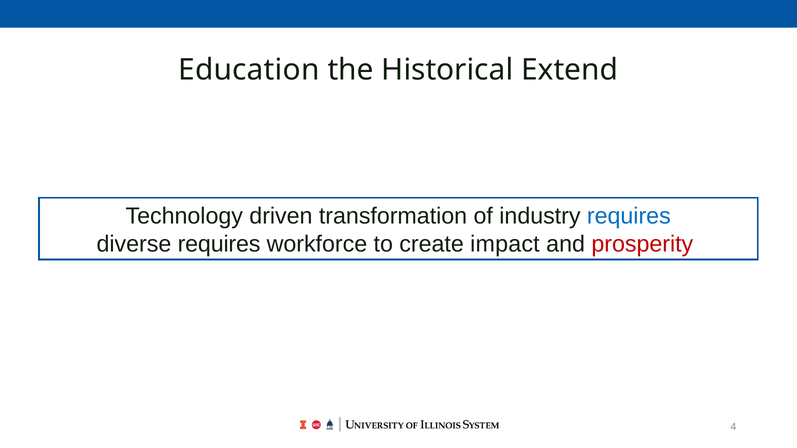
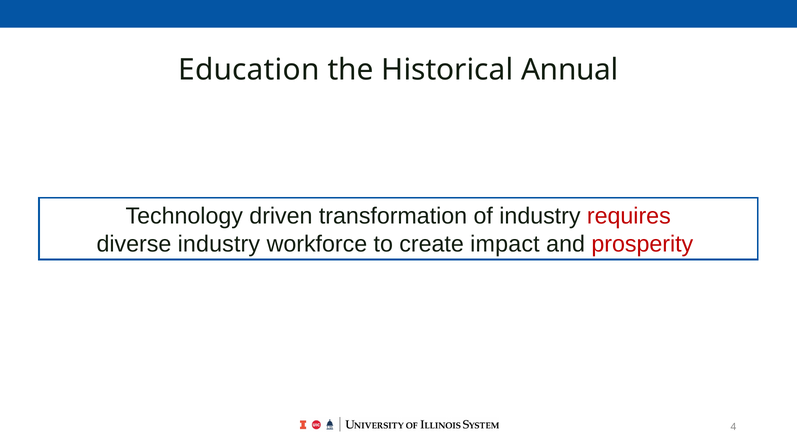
Extend: Extend -> Annual
requires at (629, 216) colour: blue -> red
diverse requires: requires -> industry
